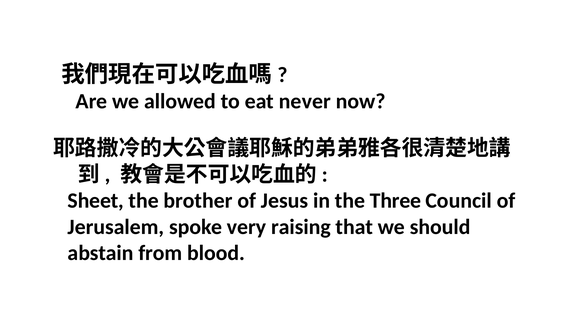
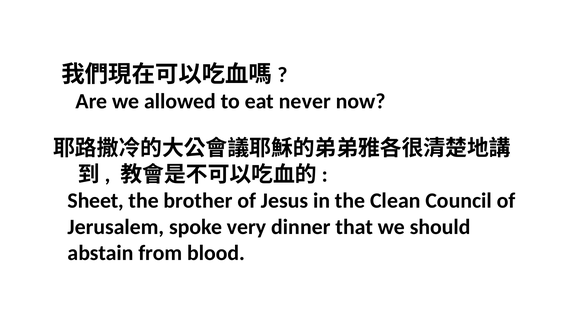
Three: Three -> Clean
raising: raising -> dinner
